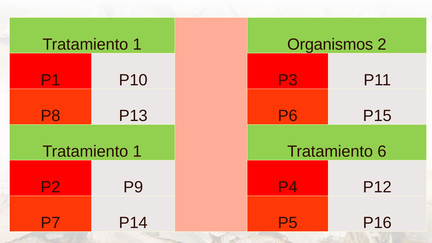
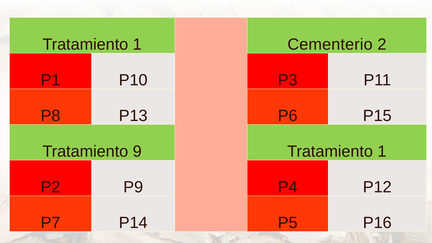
Organismos: Organismos -> Cementerio
1 at (137, 151): 1 -> 9
6 at (382, 151): 6 -> 1
